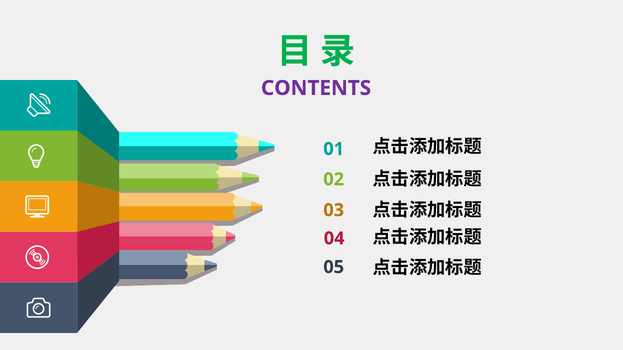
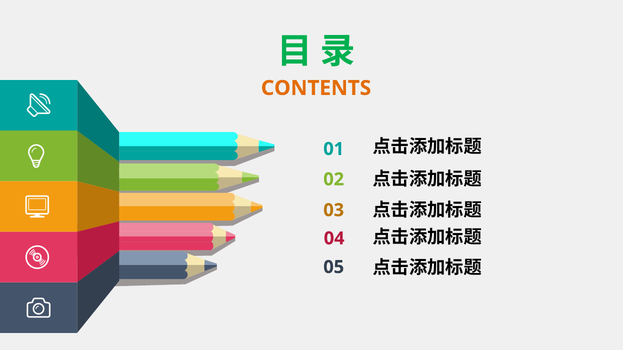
CONTENTS colour: purple -> orange
